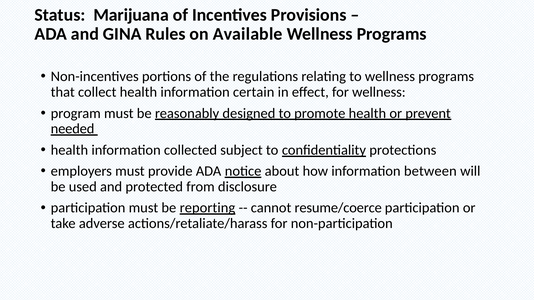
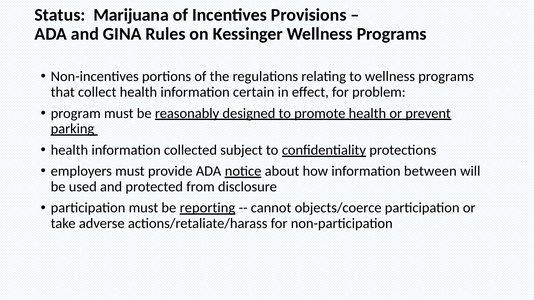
Available: Available -> Kessinger
for wellness: wellness -> problem
needed: needed -> parking
resume/coerce: resume/coerce -> objects/coerce
